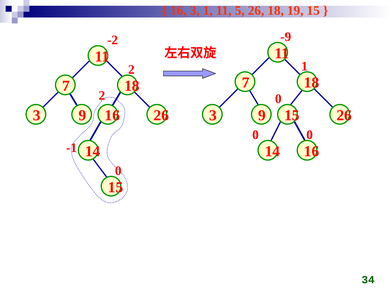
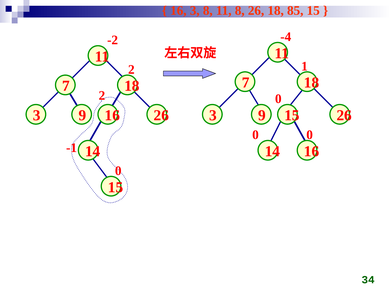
3 1: 1 -> 8
11 5: 5 -> 8
19: 19 -> 85
-9: -9 -> -4
